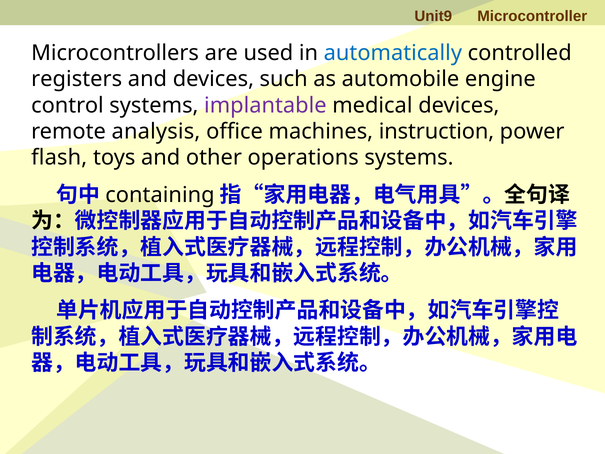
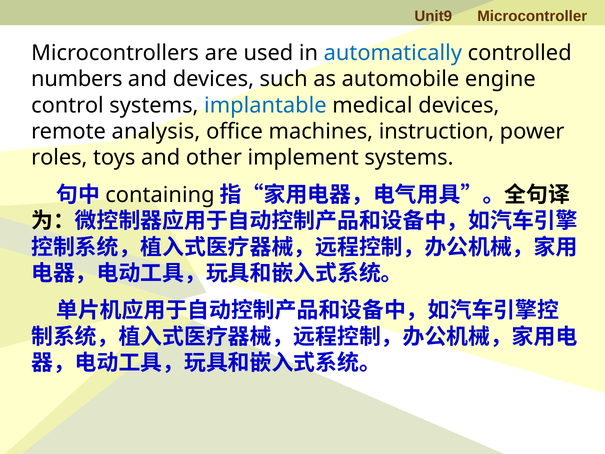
registers: registers -> numbers
implantable colour: purple -> blue
flash: flash -> roles
operations: operations -> implement
